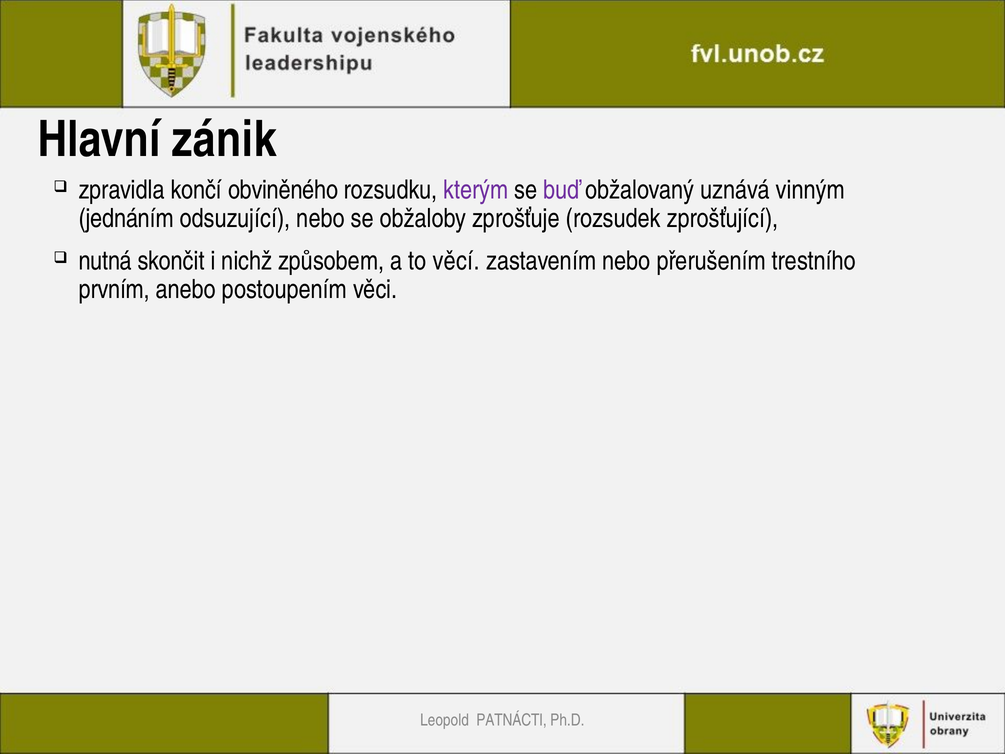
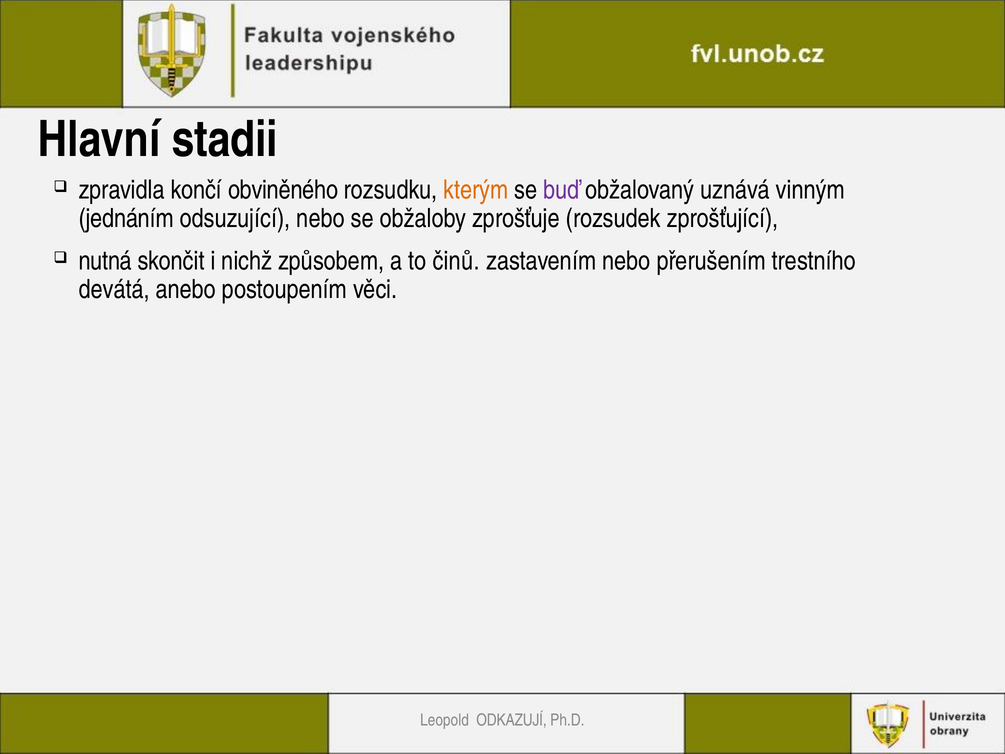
zánik: zánik -> stadii
kterým colour: purple -> orange
věcí: věcí -> činů
prvním: prvním -> devátá
PATNÁCTI: PATNÁCTI -> ODKAZUJÍ
